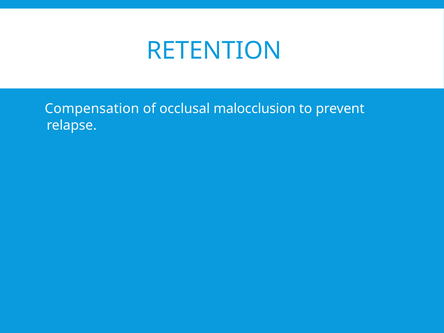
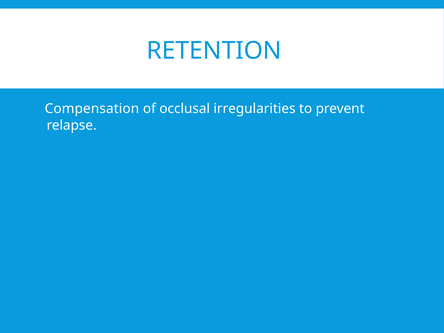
malocclusion: malocclusion -> irregularities
